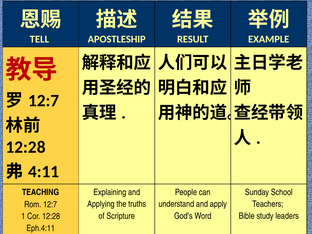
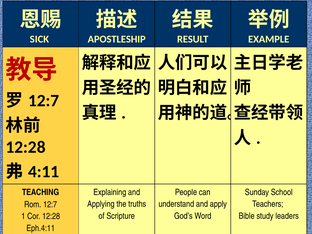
TELL: TELL -> SICK
